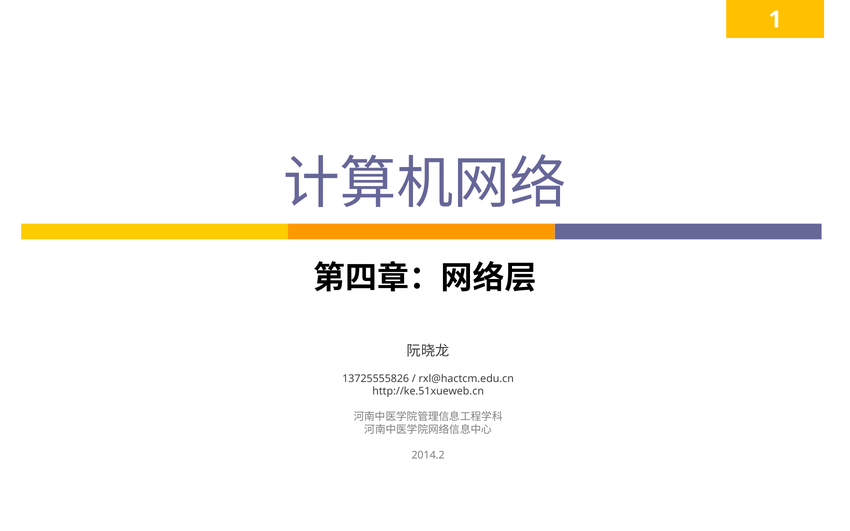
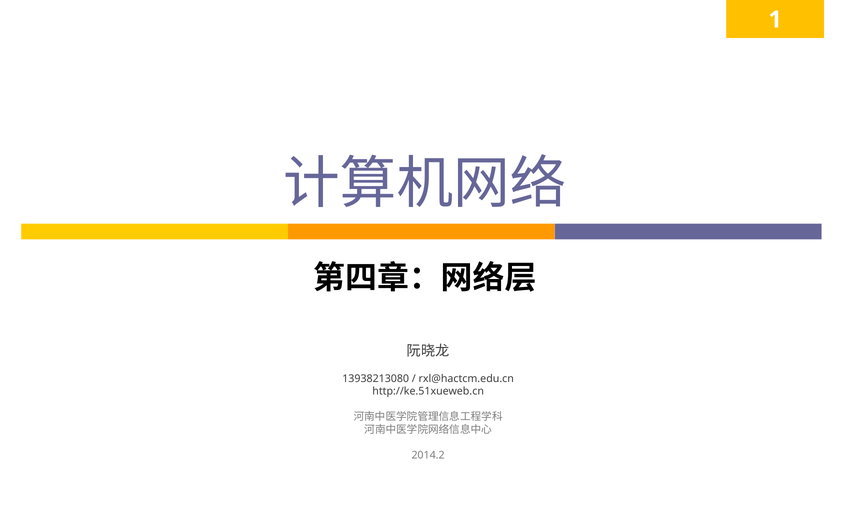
13725555826: 13725555826 -> 13938213080
